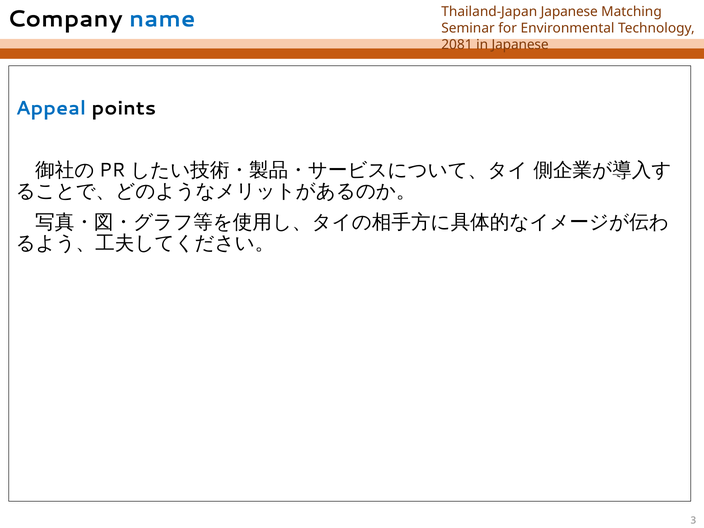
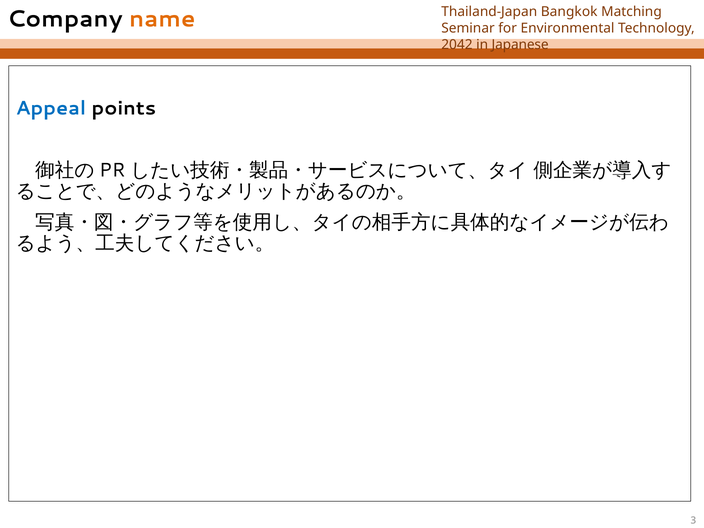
Thailand-Japan Japanese: Japanese -> Bangkok
name colour: blue -> orange
2081: 2081 -> 2042
